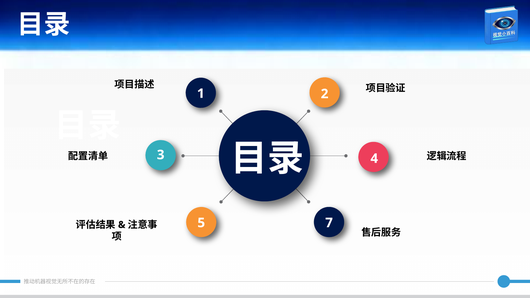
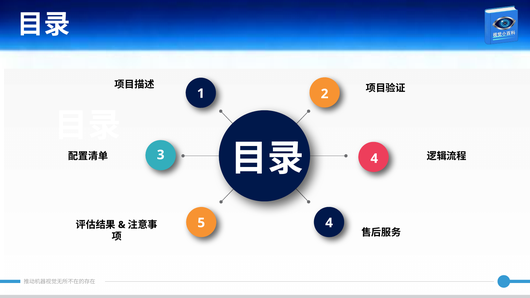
5 7: 7 -> 4
